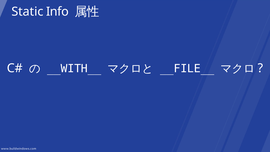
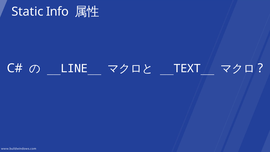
__WITH__: __WITH__ -> __LINE__
__FILE__: __FILE__ -> __TEXT__
